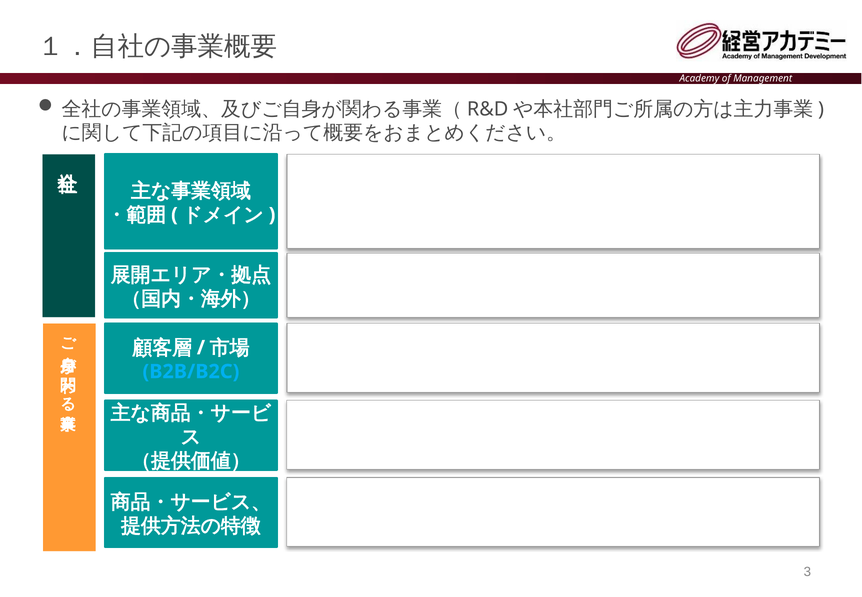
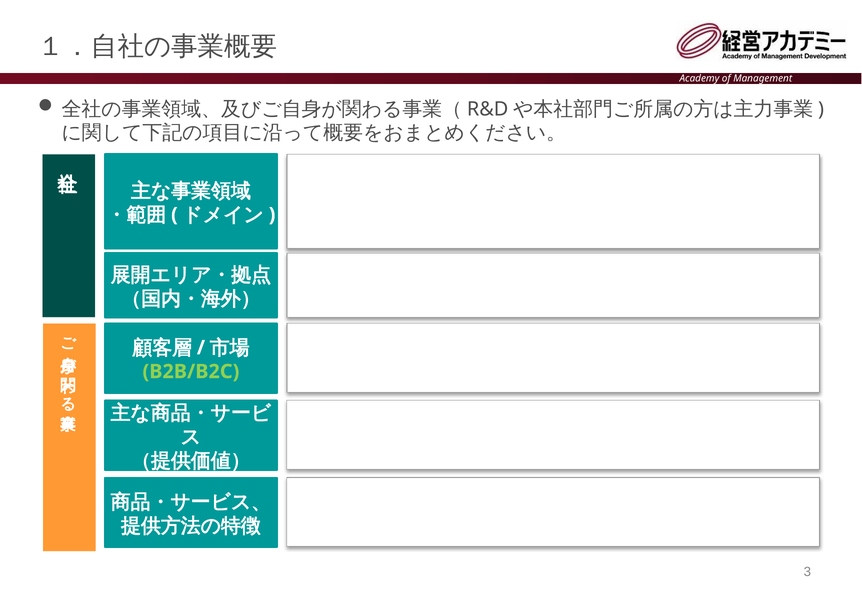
B2B/B2C colour: light blue -> light green
